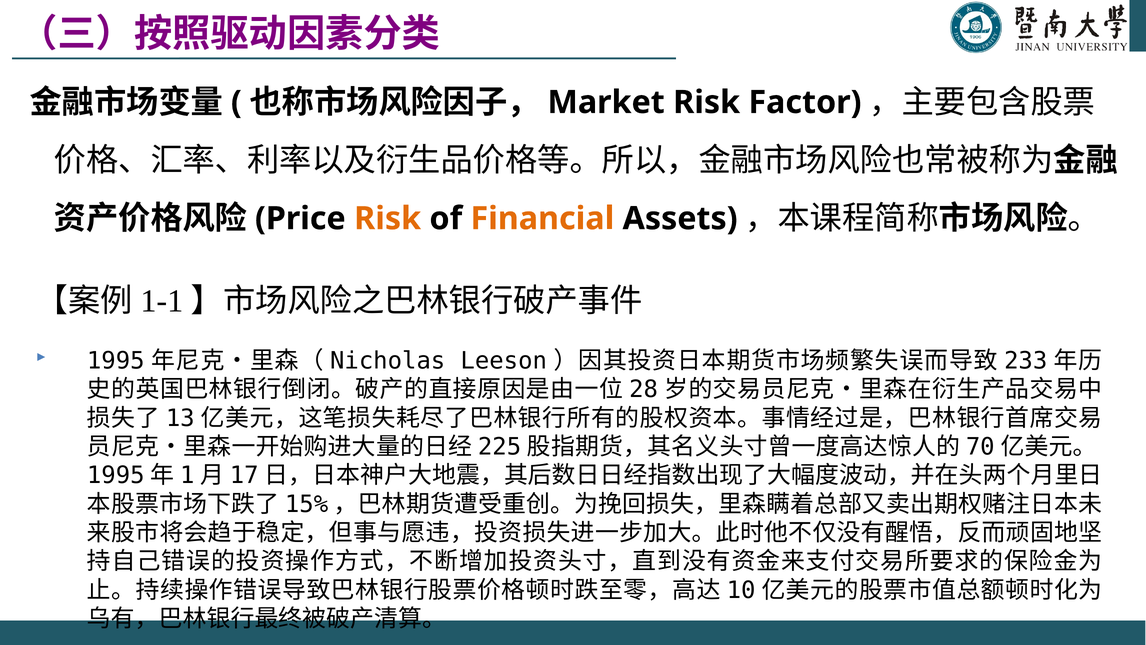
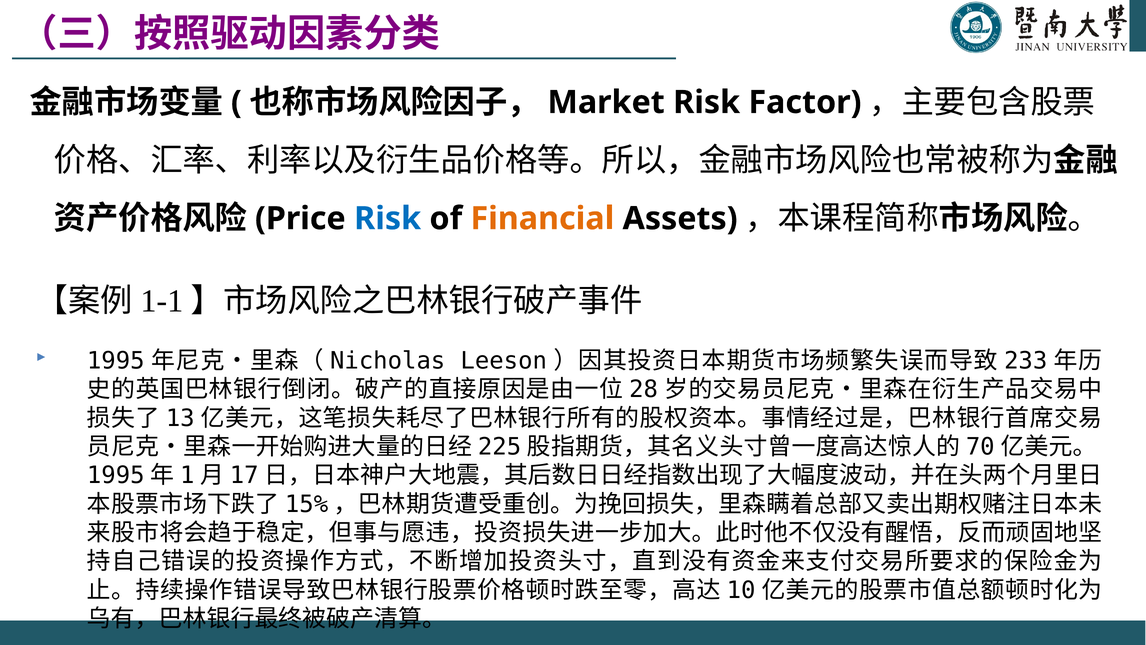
Risk at (388, 219) colour: orange -> blue
